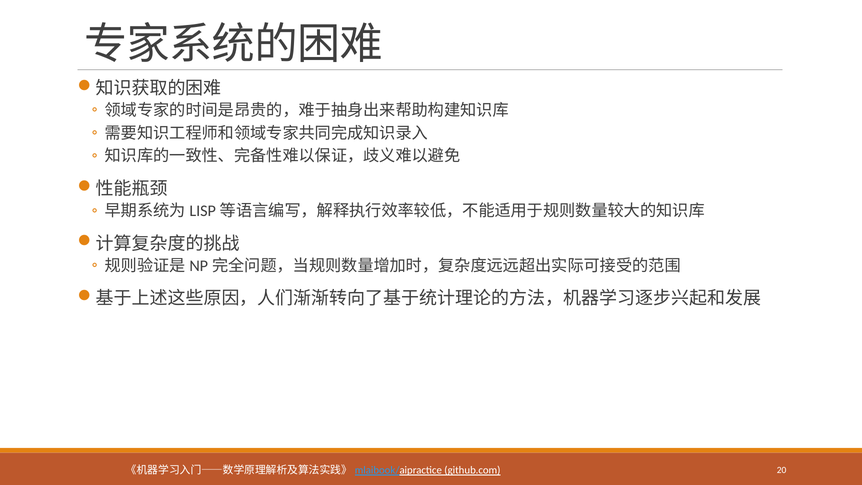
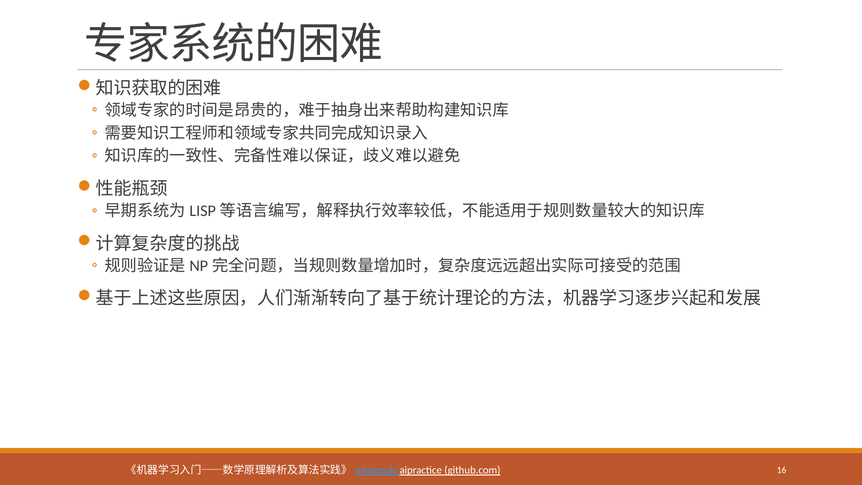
20: 20 -> 16
